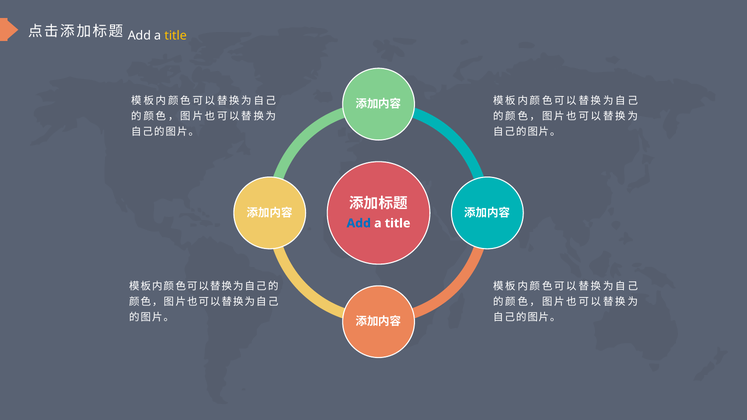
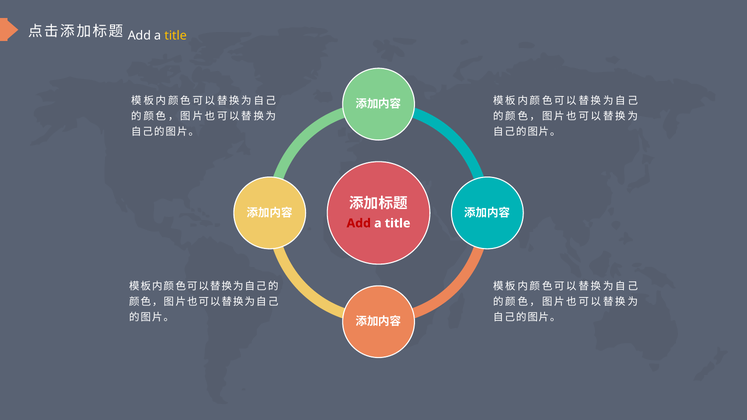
Add at (359, 223) colour: blue -> red
